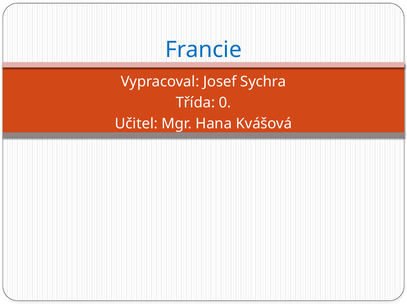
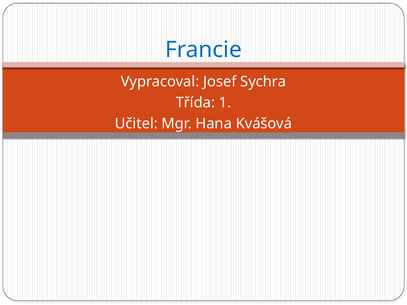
0: 0 -> 1
